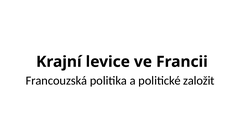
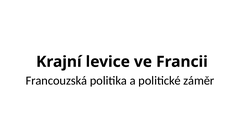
založit: založit -> záměr
